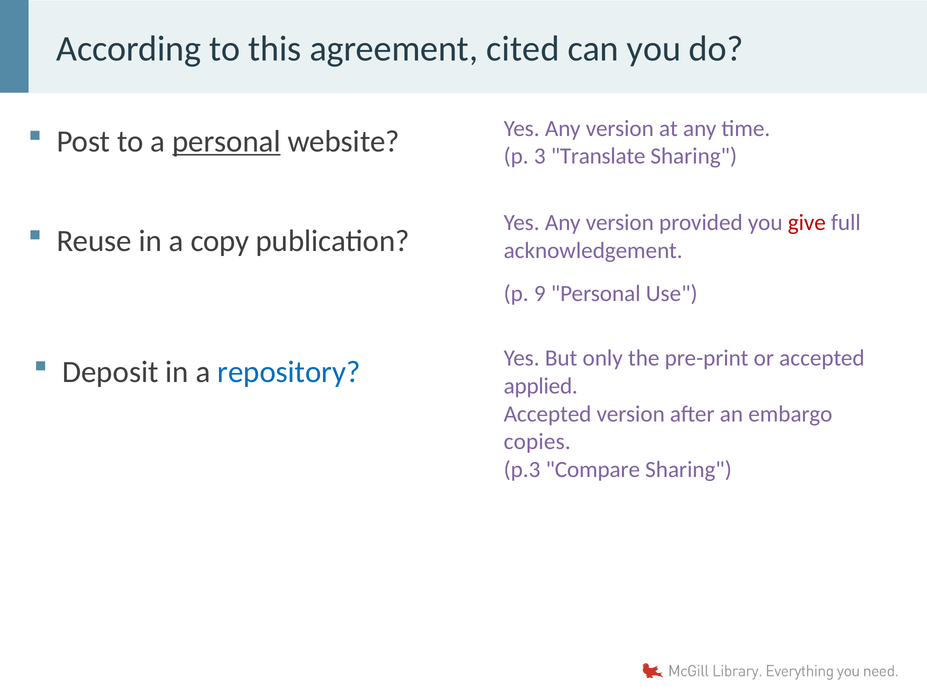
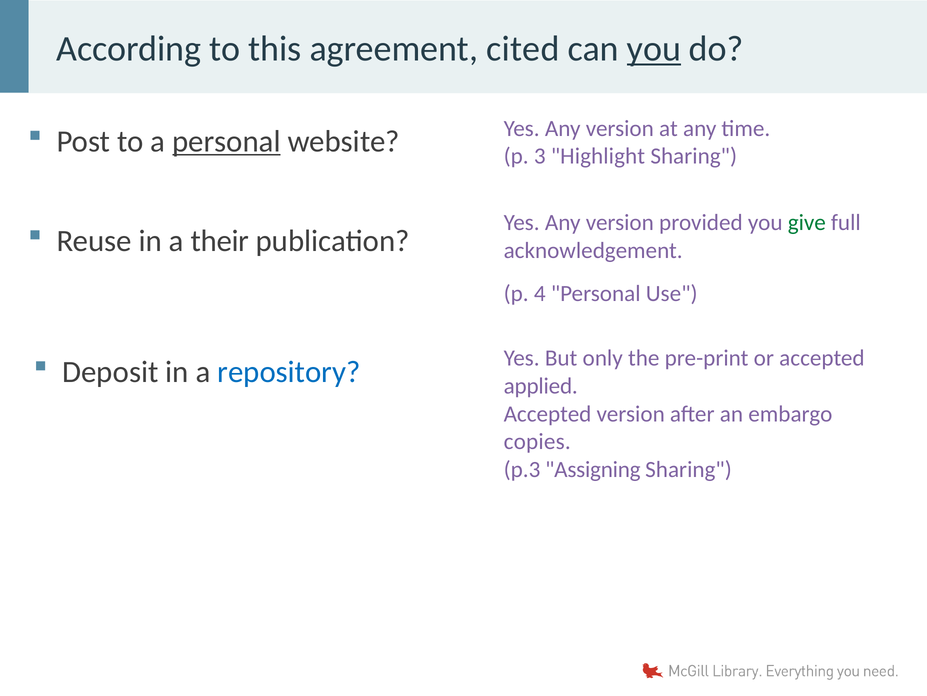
you at (654, 49) underline: none -> present
Translate: Translate -> Highlight
give colour: red -> green
copy: copy -> their
9: 9 -> 4
Compare: Compare -> Assigning
